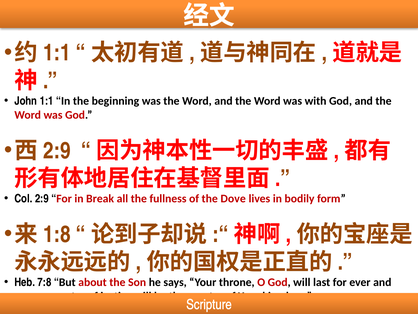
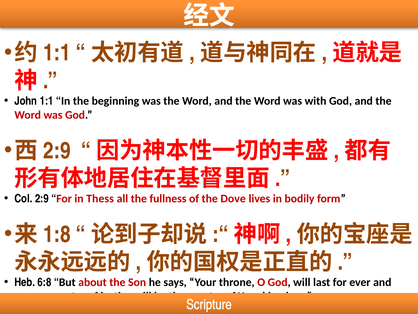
Break: Break -> Thess
7:8: 7:8 -> 6:8
